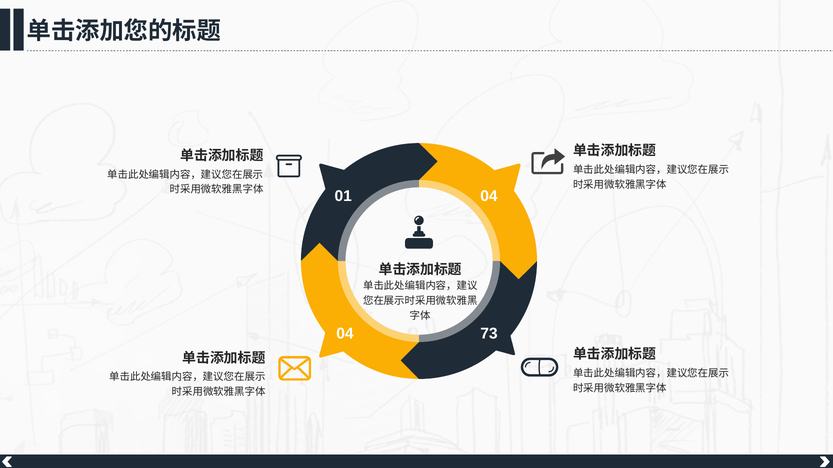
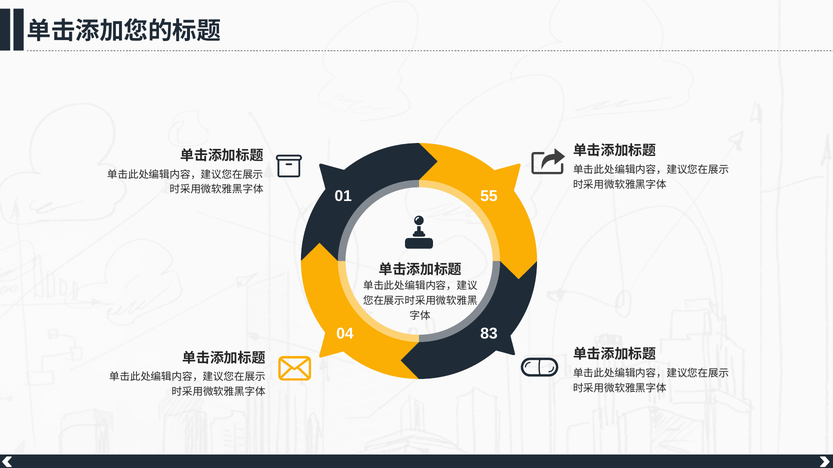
01 04: 04 -> 55
73: 73 -> 83
